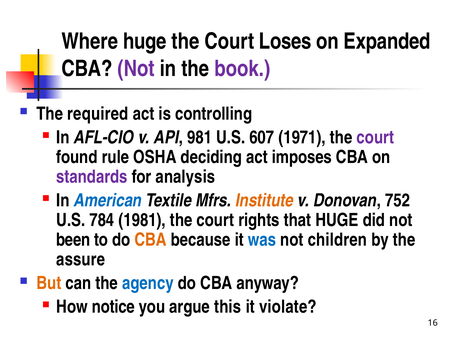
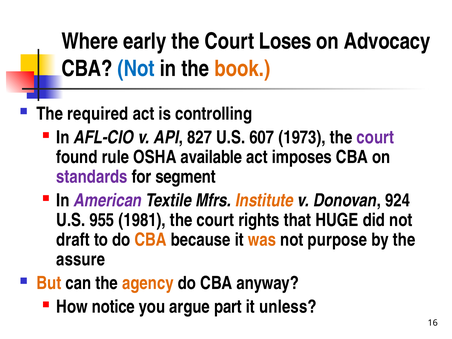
Where huge: huge -> early
Expanded: Expanded -> Advocacy
Not at (136, 69) colour: purple -> blue
book colour: purple -> orange
981: 981 -> 827
1971: 1971 -> 1973
deciding: deciding -> available
analysis: analysis -> segment
American colour: blue -> purple
752: 752 -> 924
784: 784 -> 955
been: been -> draft
was colour: blue -> orange
children: children -> purpose
agency colour: blue -> orange
this: this -> part
violate: violate -> unless
